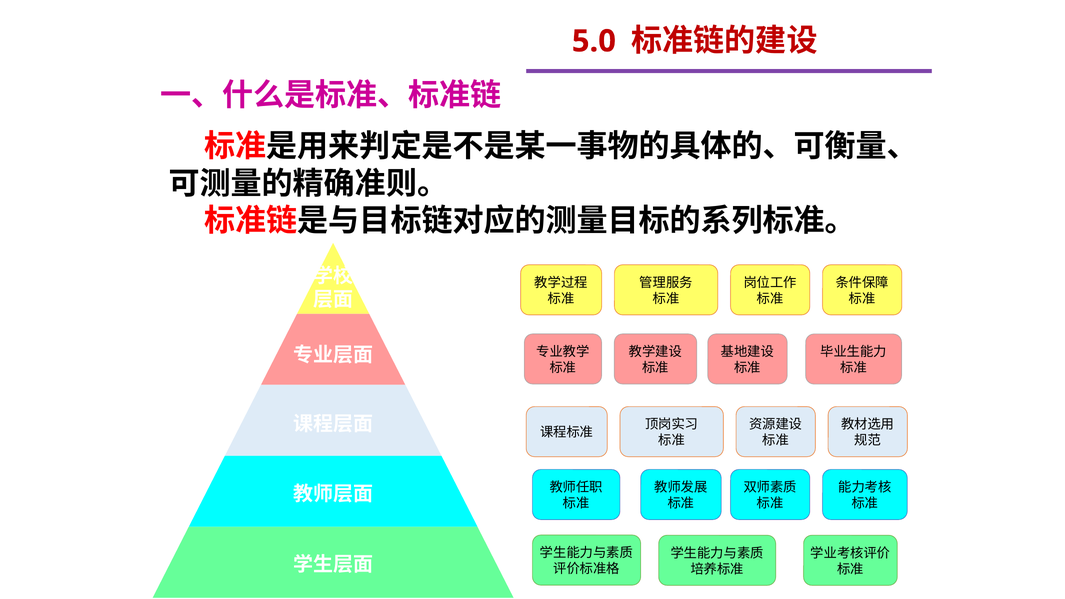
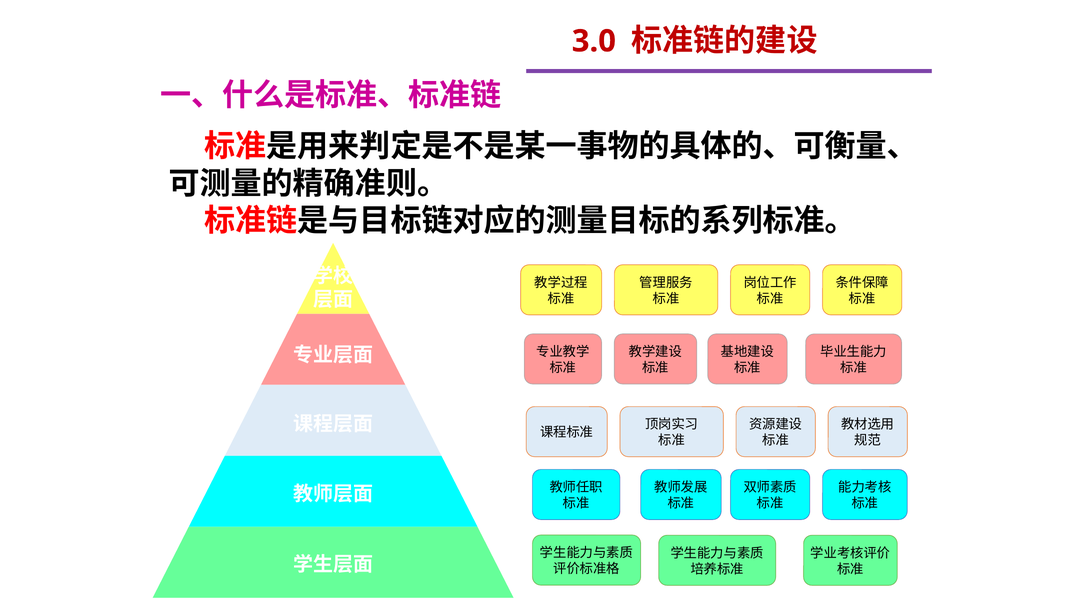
5.0: 5.0 -> 3.0
